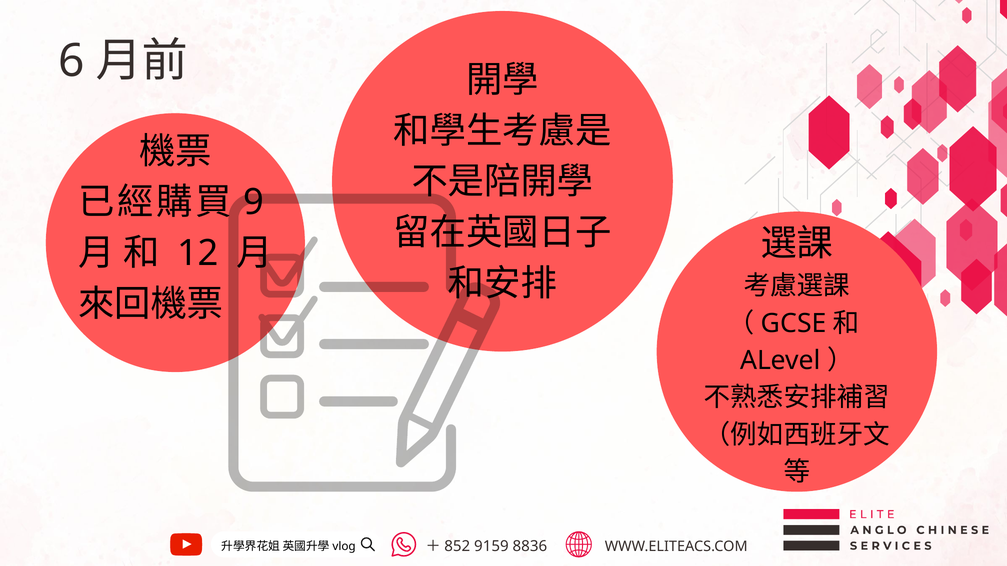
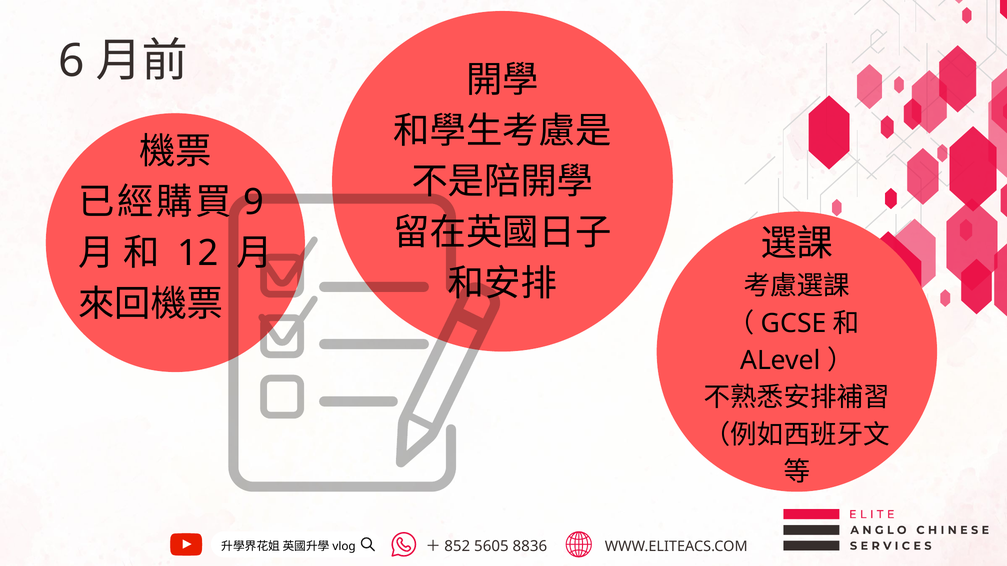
9159: 9159 -> 5605
